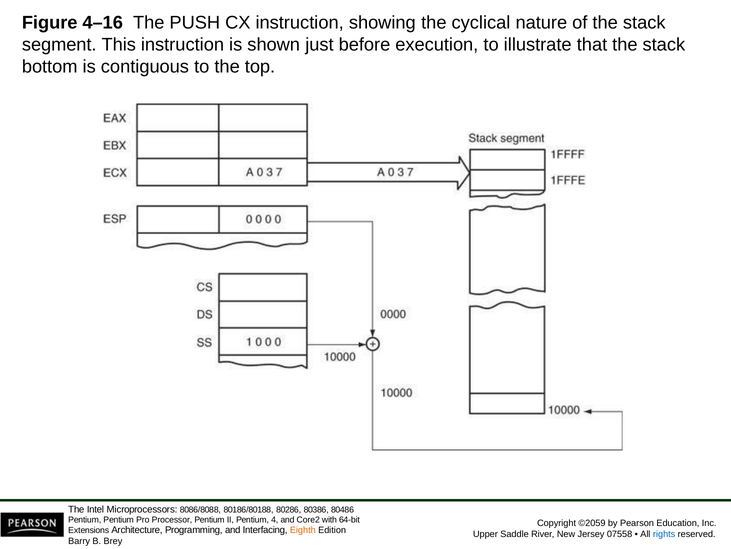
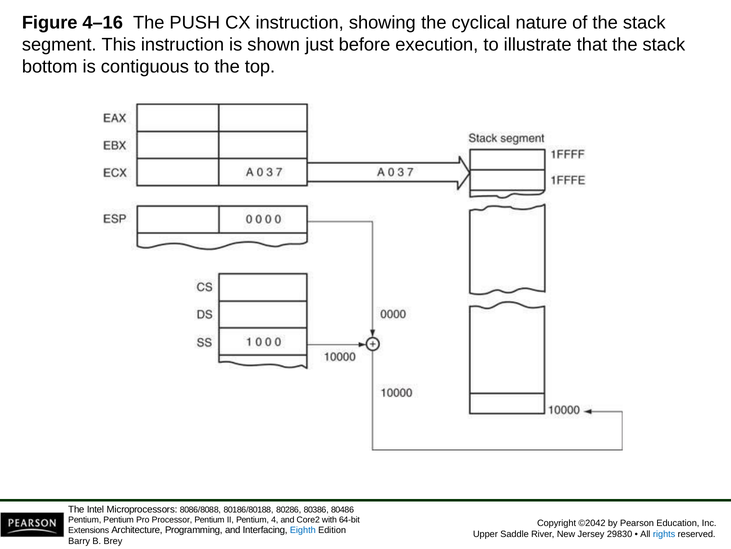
©2059: ©2059 -> ©2042
Eighth colour: orange -> blue
07558: 07558 -> 29830
